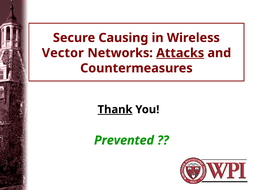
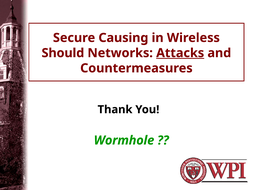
Vector: Vector -> Should
Thank underline: present -> none
Prevented: Prevented -> Wormhole
